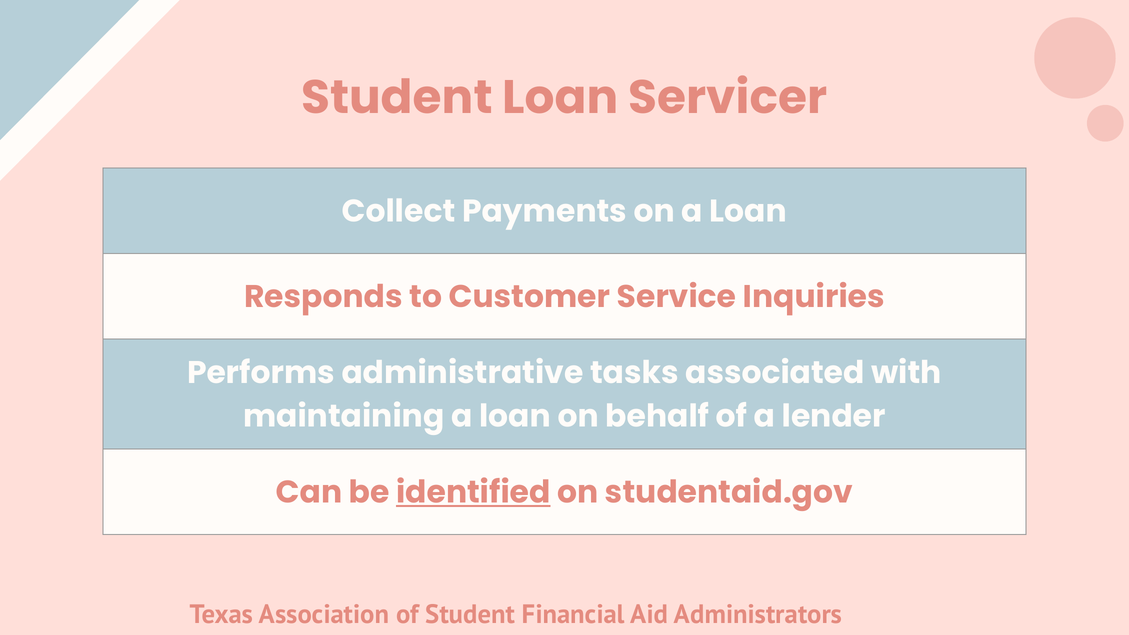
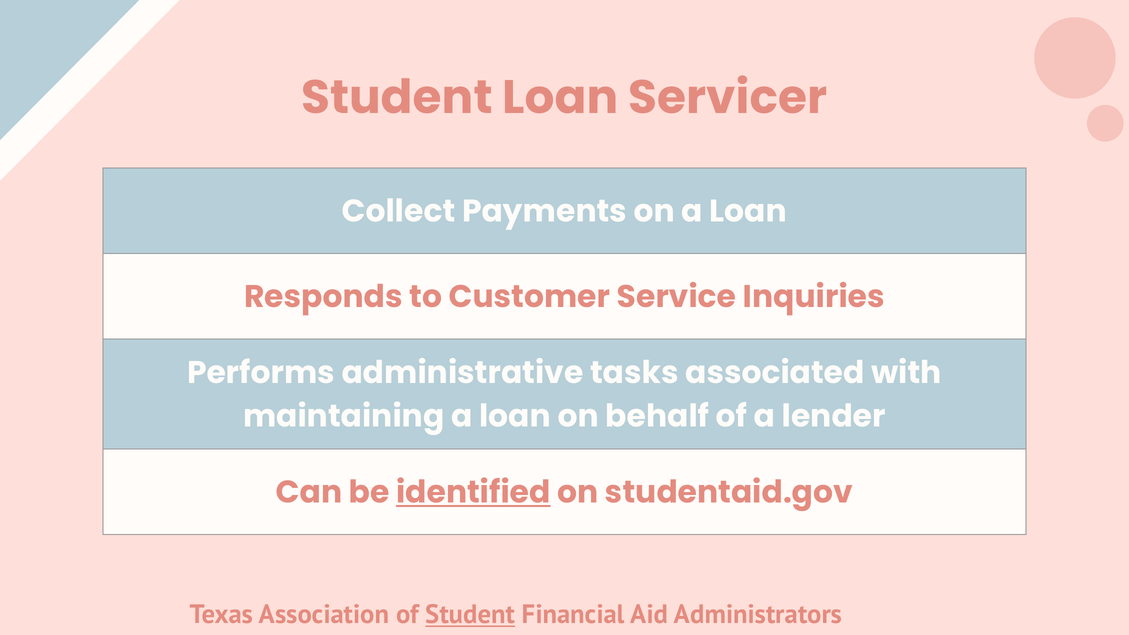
Student at (470, 615) underline: none -> present
